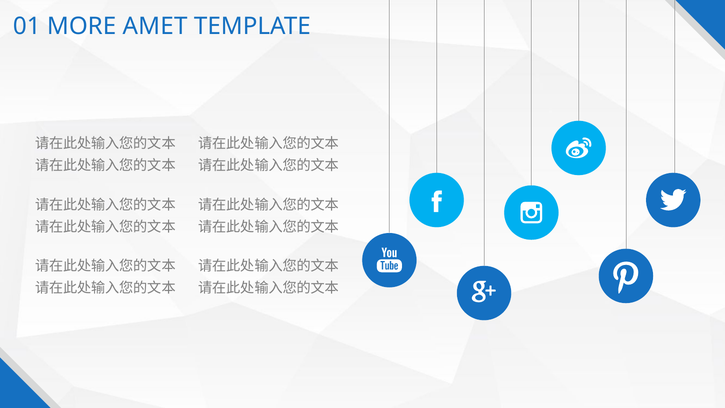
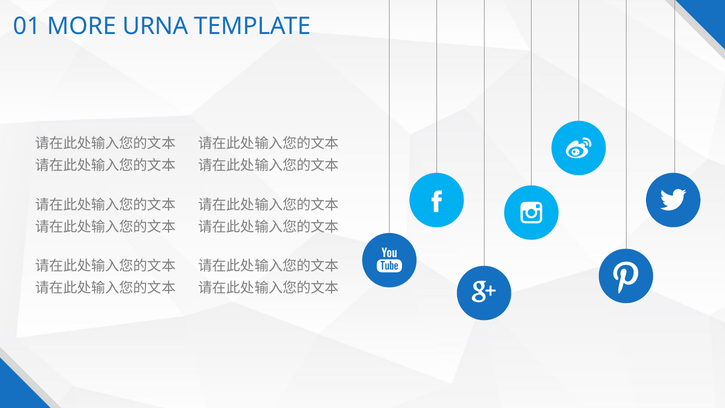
AMET: AMET -> URNA
